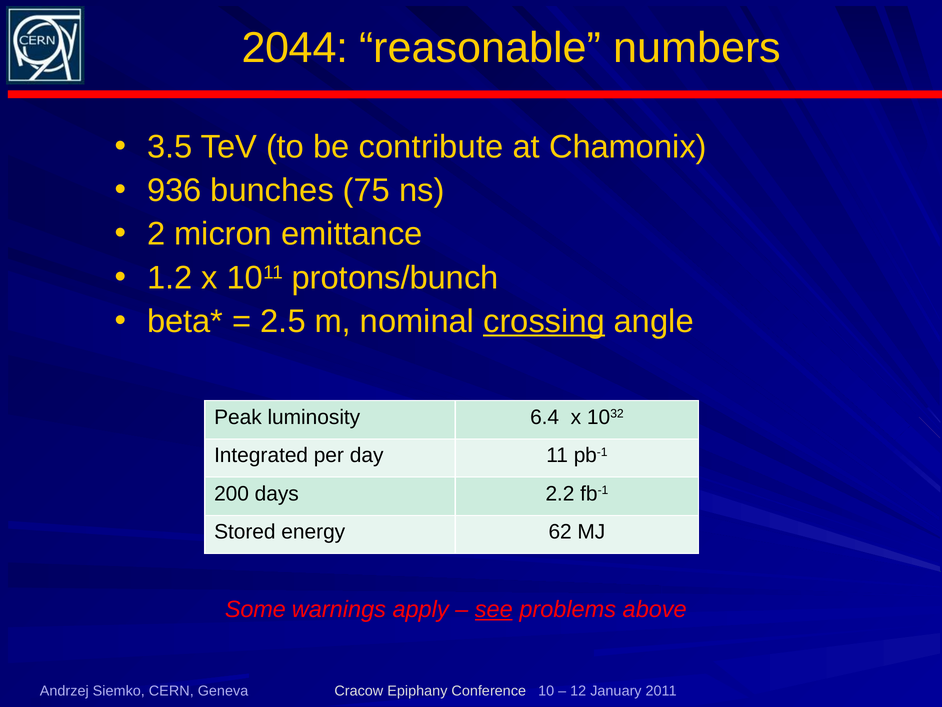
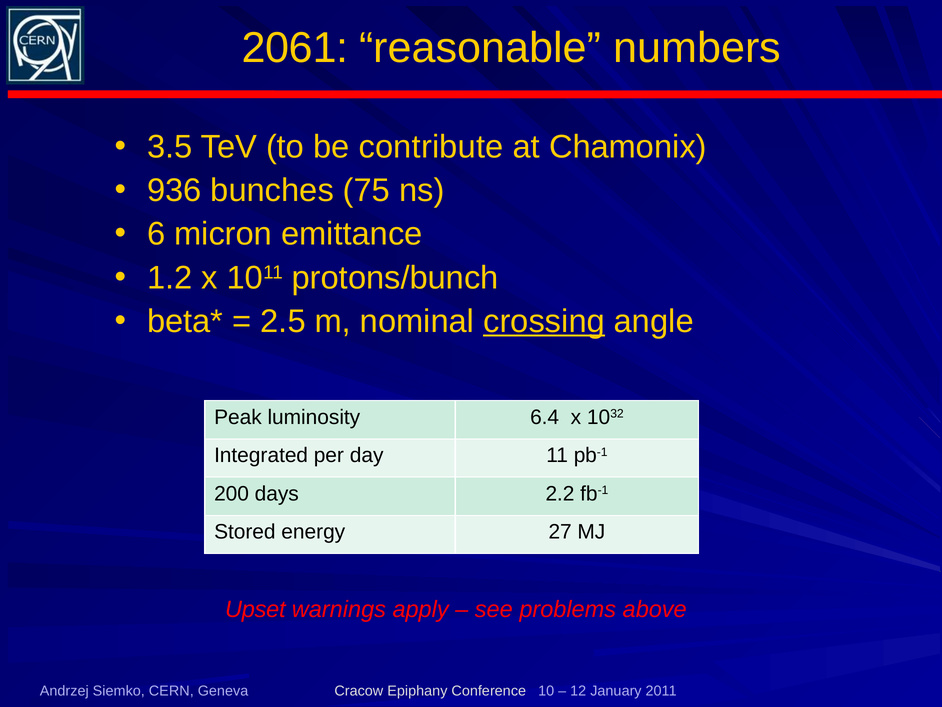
2044: 2044 -> 2061
2: 2 -> 6
62: 62 -> 27
Some: Some -> Upset
see underline: present -> none
